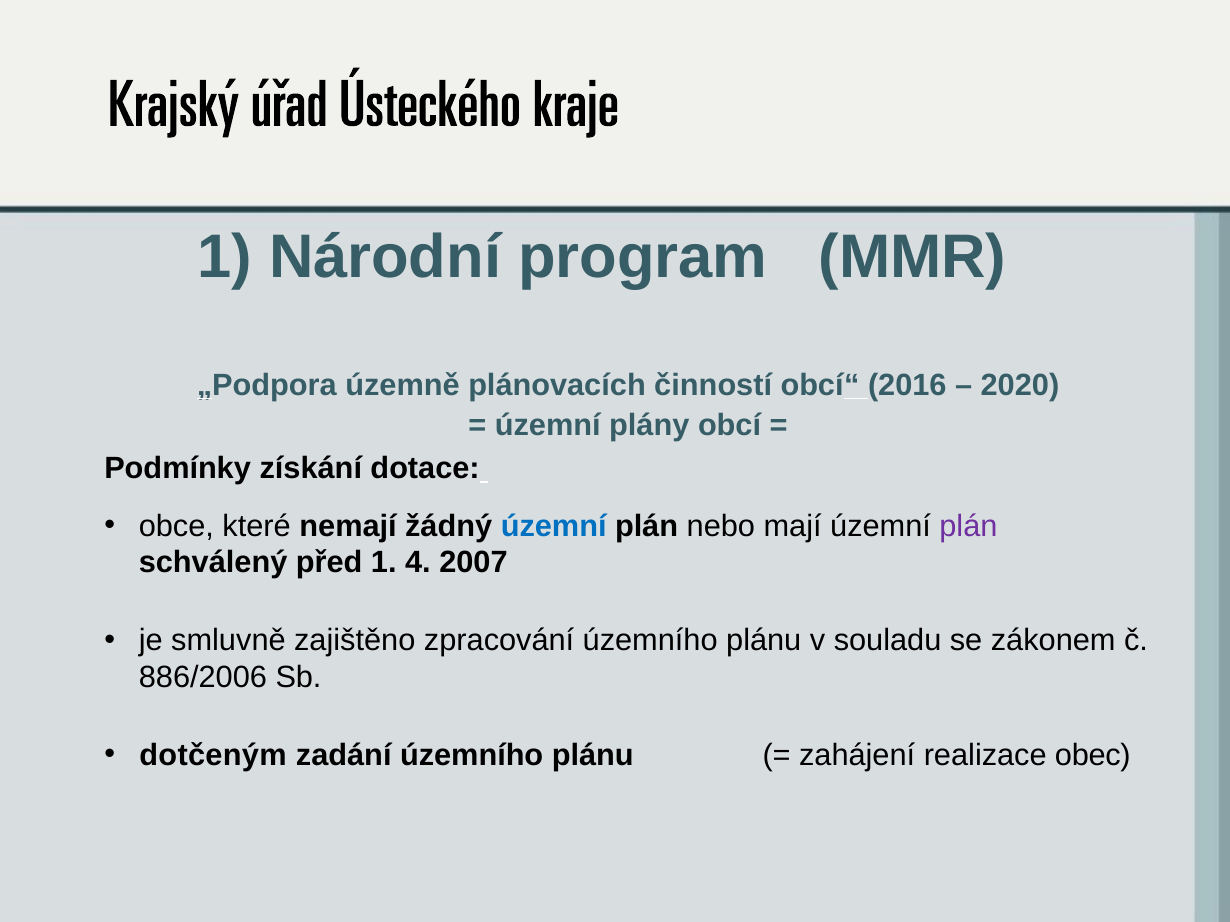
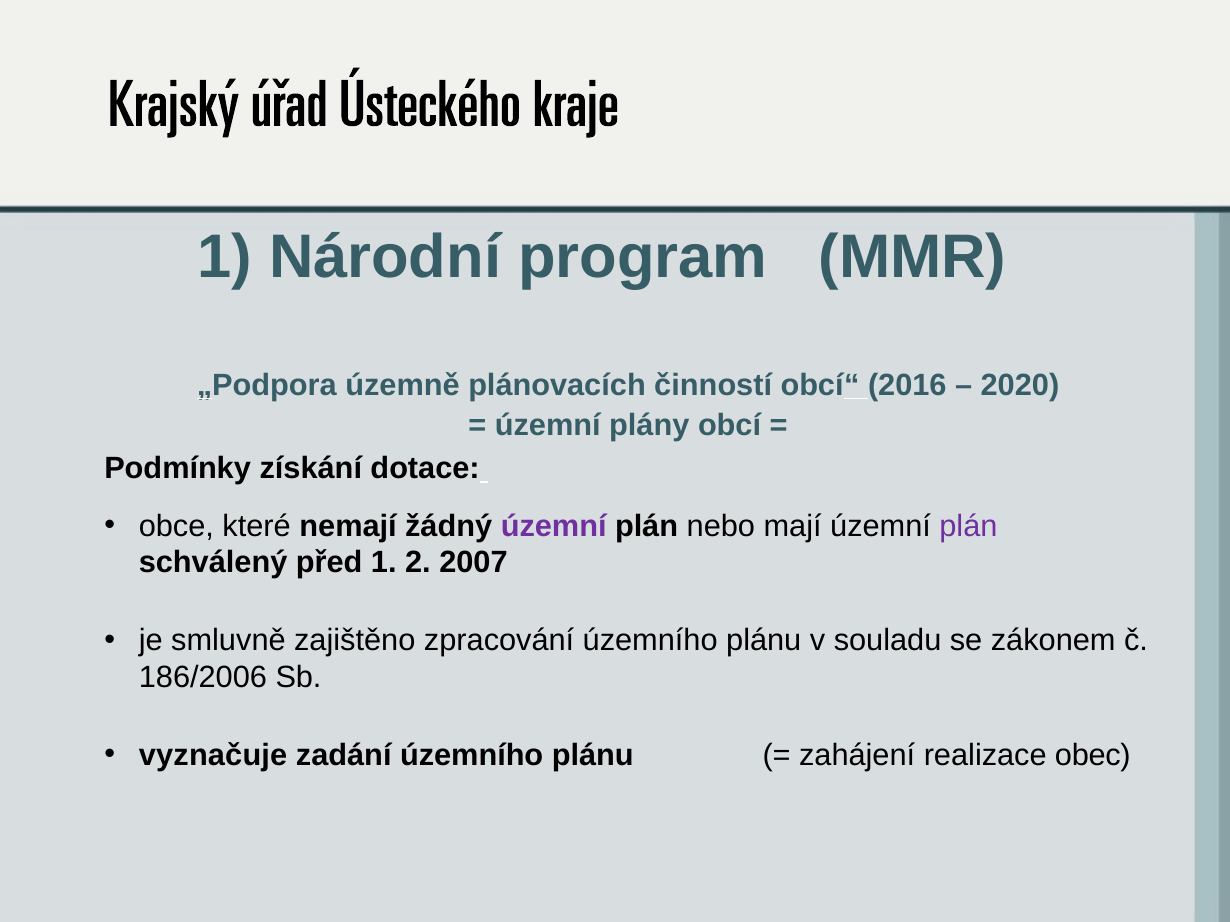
územní at (554, 526) colour: blue -> purple
4: 4 -> 2
886/2006: 886/2006 -> 186/2006
dotčeným: dotčeným -> vyznačuje
